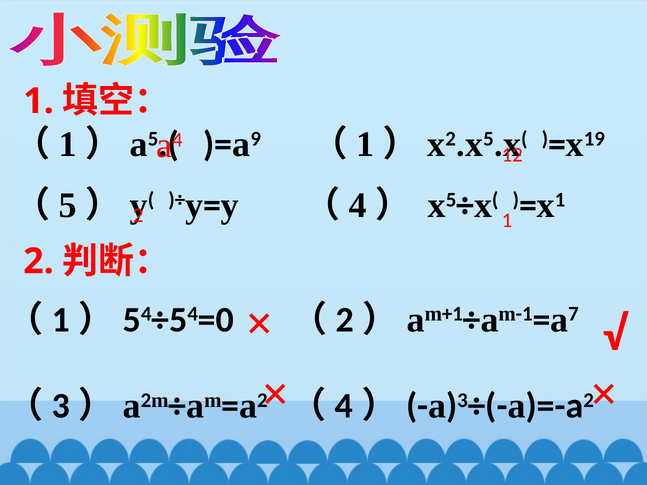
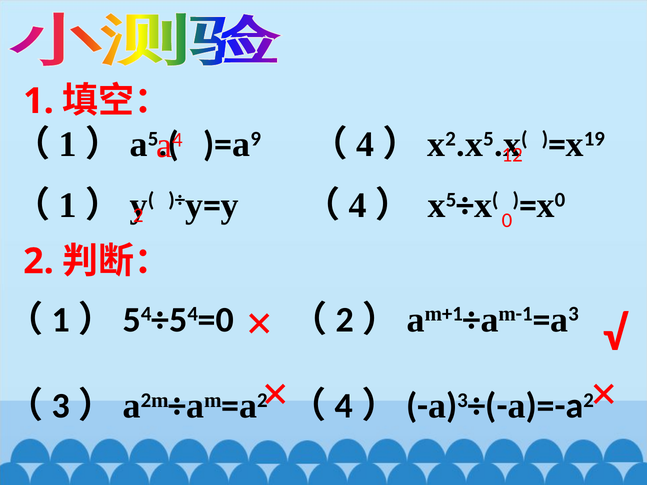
1 at (365, 145): 1 -> 4
5 at (68, 206): 5 -> 1
1 at (560, 200): 1 -> 0
1 at (507, 221): 1 -> 0
7: 7 -> 3
